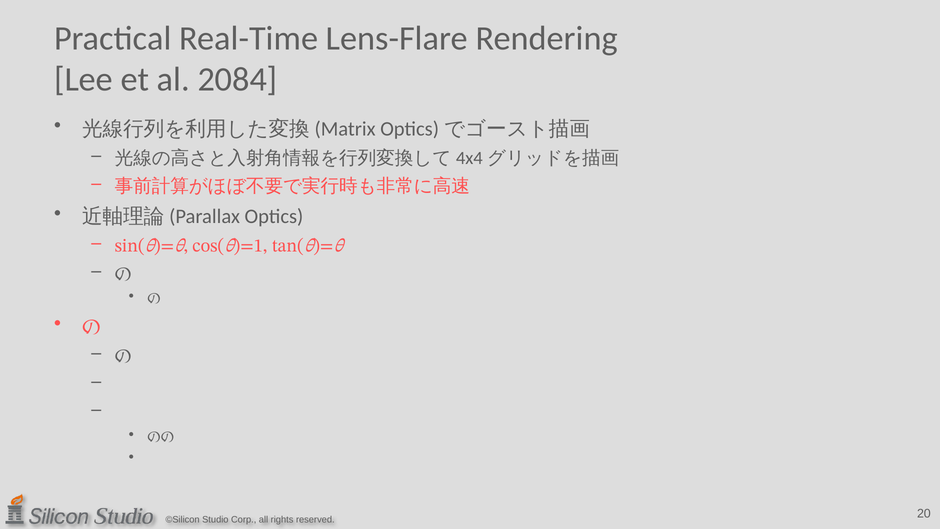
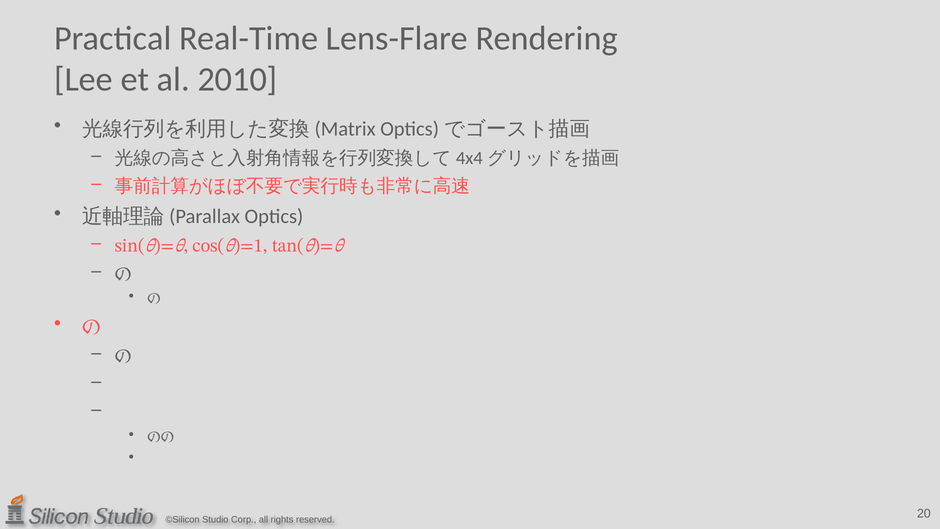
2084: 2084 -> 2010
